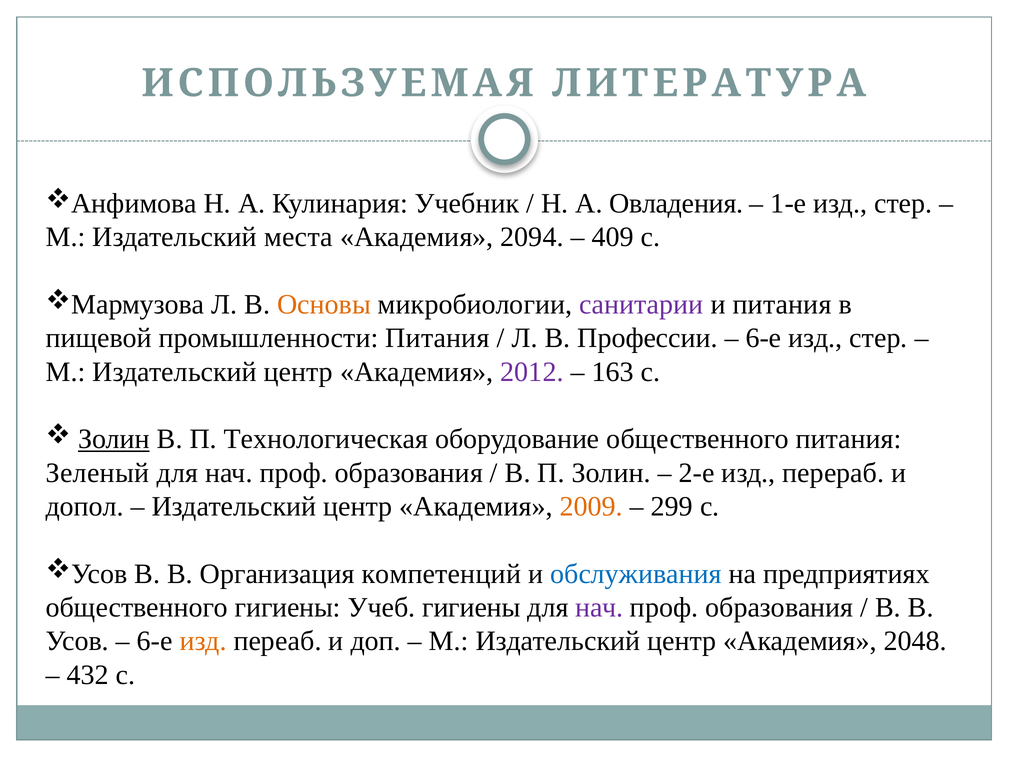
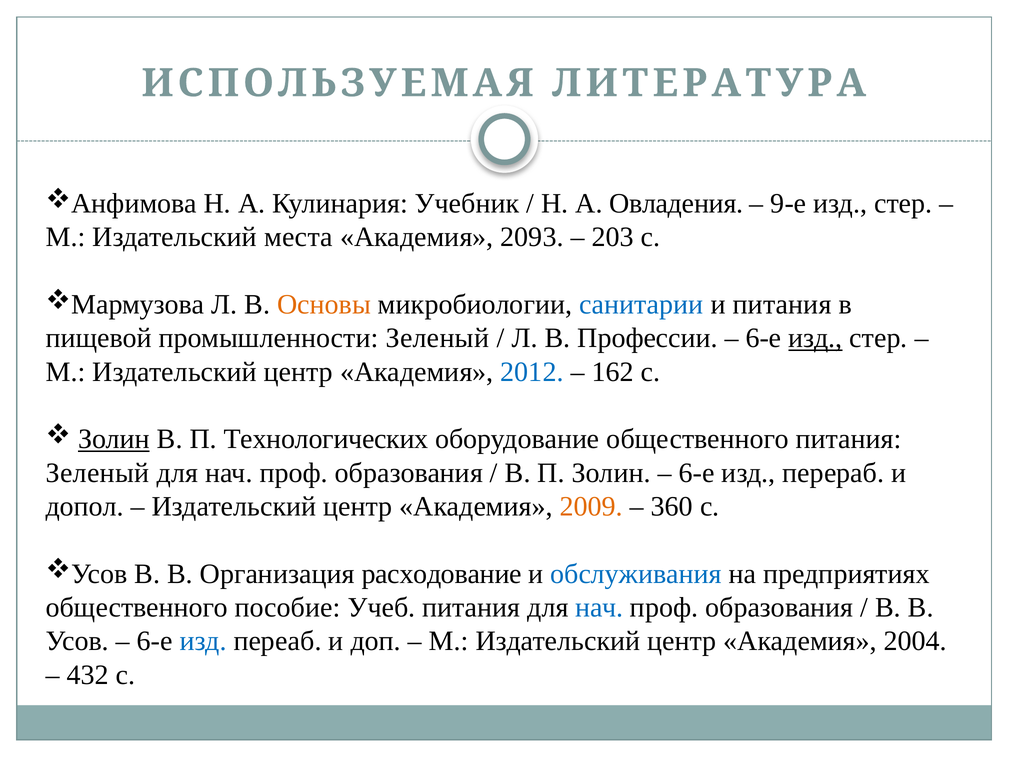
1-е: 1-е -> 9-е
2094: 2094 -> 2093
409: 409 -> 203
санитарии colour: purple -> blue
промышленности Питания: Питания -> Зеленый
изд at (815, 338) underline: none -> present
2012 colour: purple -> blue
163: 163 -> 162
Технологическая: Технологическая -> Технологических
2-е at (697, 473): 2-е -> 6-е
299: 299 -> 360
компетенций: компетенций -> расходование
общественного гигиены: гигиены -> пособие
Учеб гигиены: гигиены -> питания
нач at (599, 607) colour: purple -> blue
изд at (203, 641) colour: orange -> blue
2048: 2048 -> 2004
